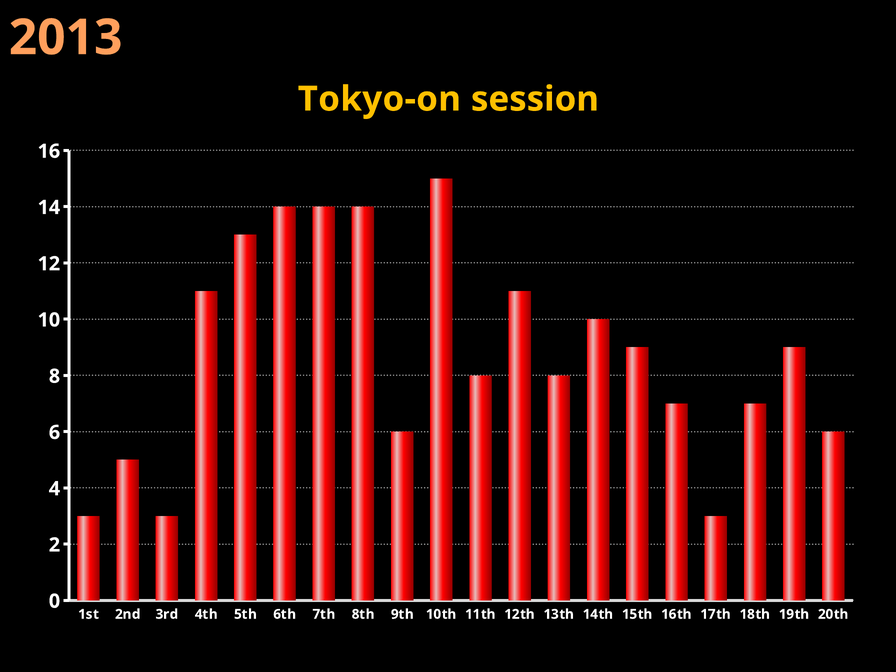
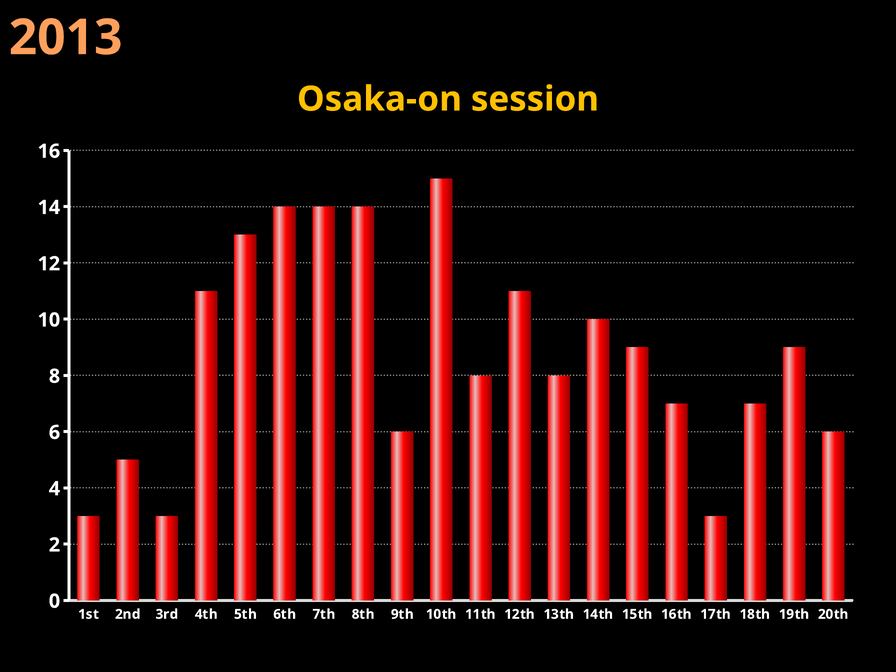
Tokyo-on: Tokyo-on -> Osaka-on
